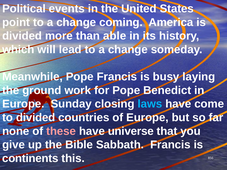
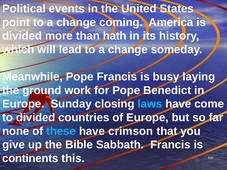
able: able -> hath
these colour: pink -> light blue
universe: universe -> crimson
